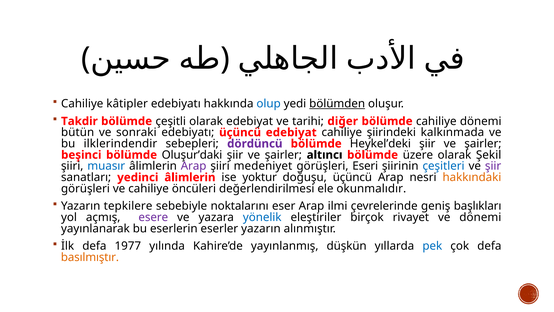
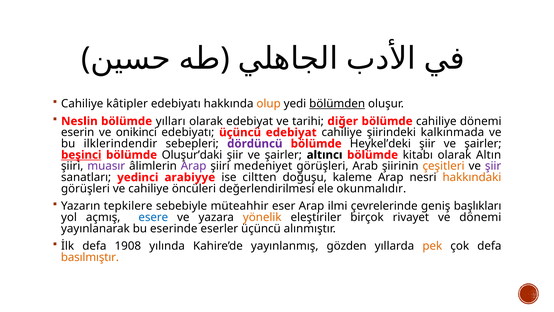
olup colour: blue -> orange
Takdir: Takdir -> Neslin
çeşitli: çeşitli -> yılları
bütün: bütün -> eserin
sonraki: sonraki -> onikinci
beşinci underline: none -> present
üzere: üzere -> kitabı
Şekil: Şekil -> Altın
muasır colour: blue -> purple
Eseri: Eseri -> Arab
çeşitleri colour: blue -> orange
yedinci âlimlerin: âlimlerin -> arabiyye
yoktur: yoktur -> ciltten
doğuşu üçüncü: üçüncü -> kaleme
noktalarını: noktalarını -> müteahhir
esere colour: purple -> blue
yönelik colour: blue -> orange
eserlerin: eserlerin -> eserinde
eserler yazarın: yazarın -> üçüncü
1977: 1977 -> 1908
düşkün: düşkün -> gözden
pek colour: blue -> orange
